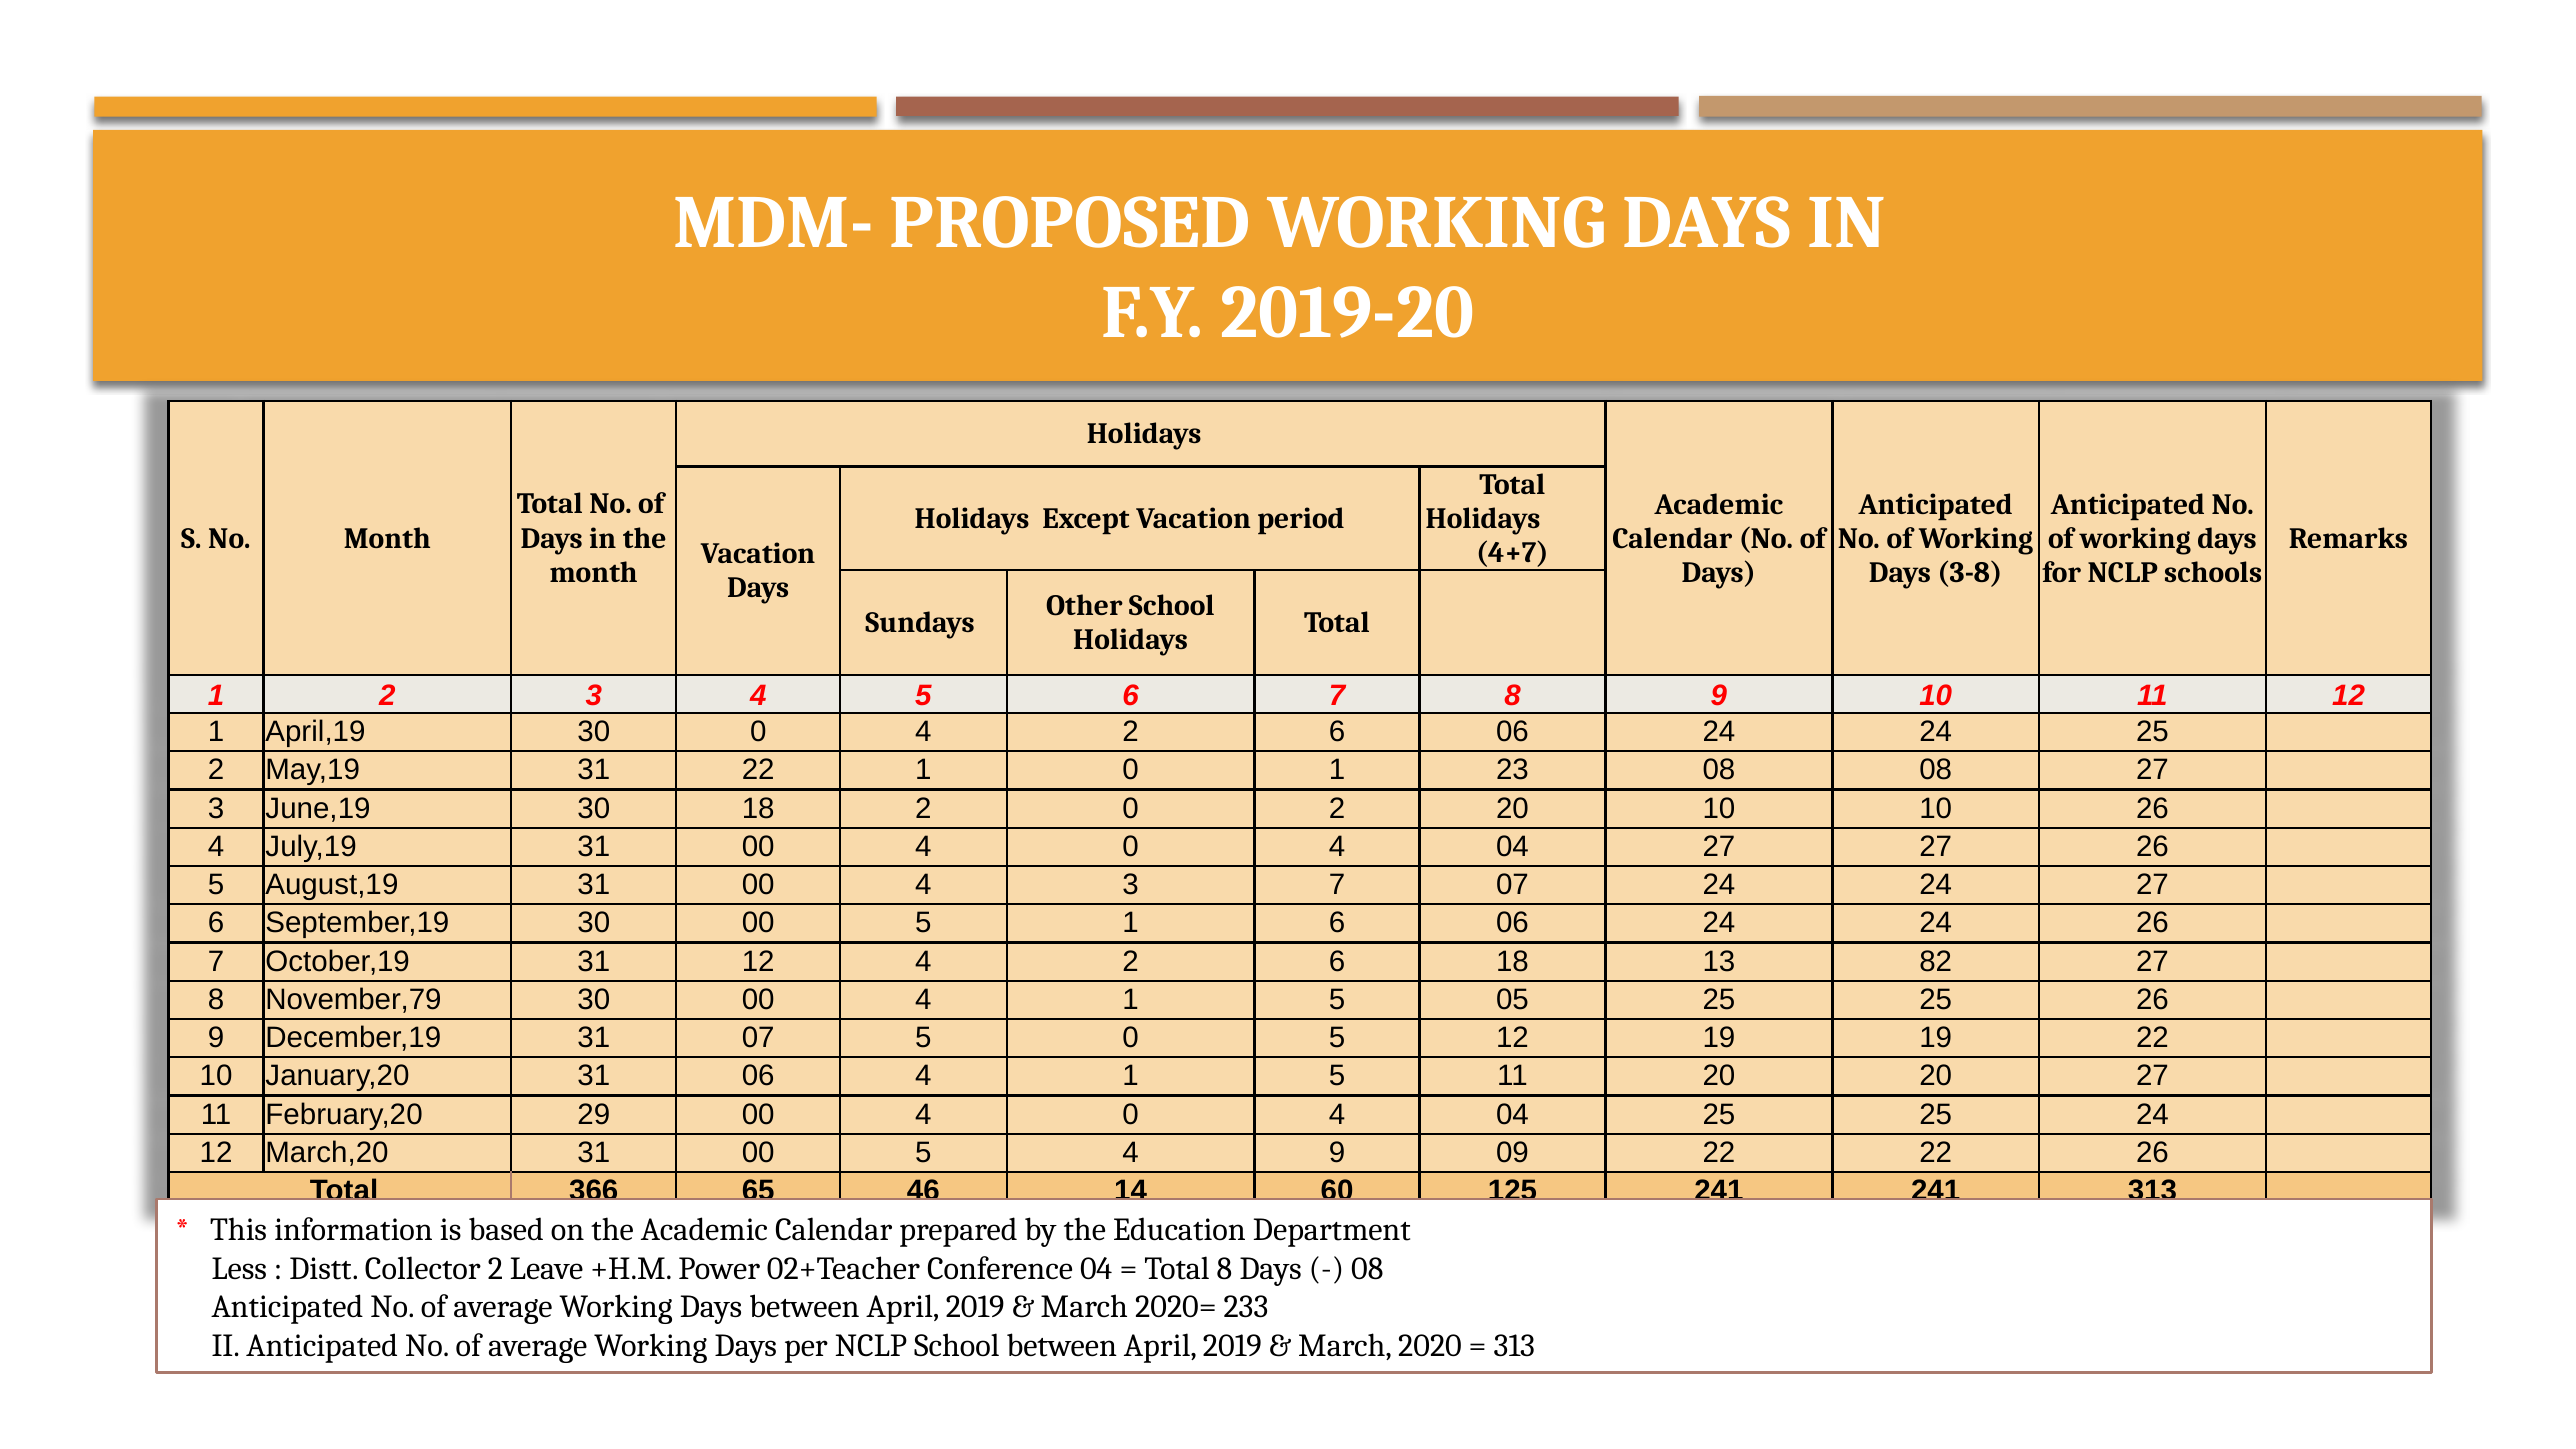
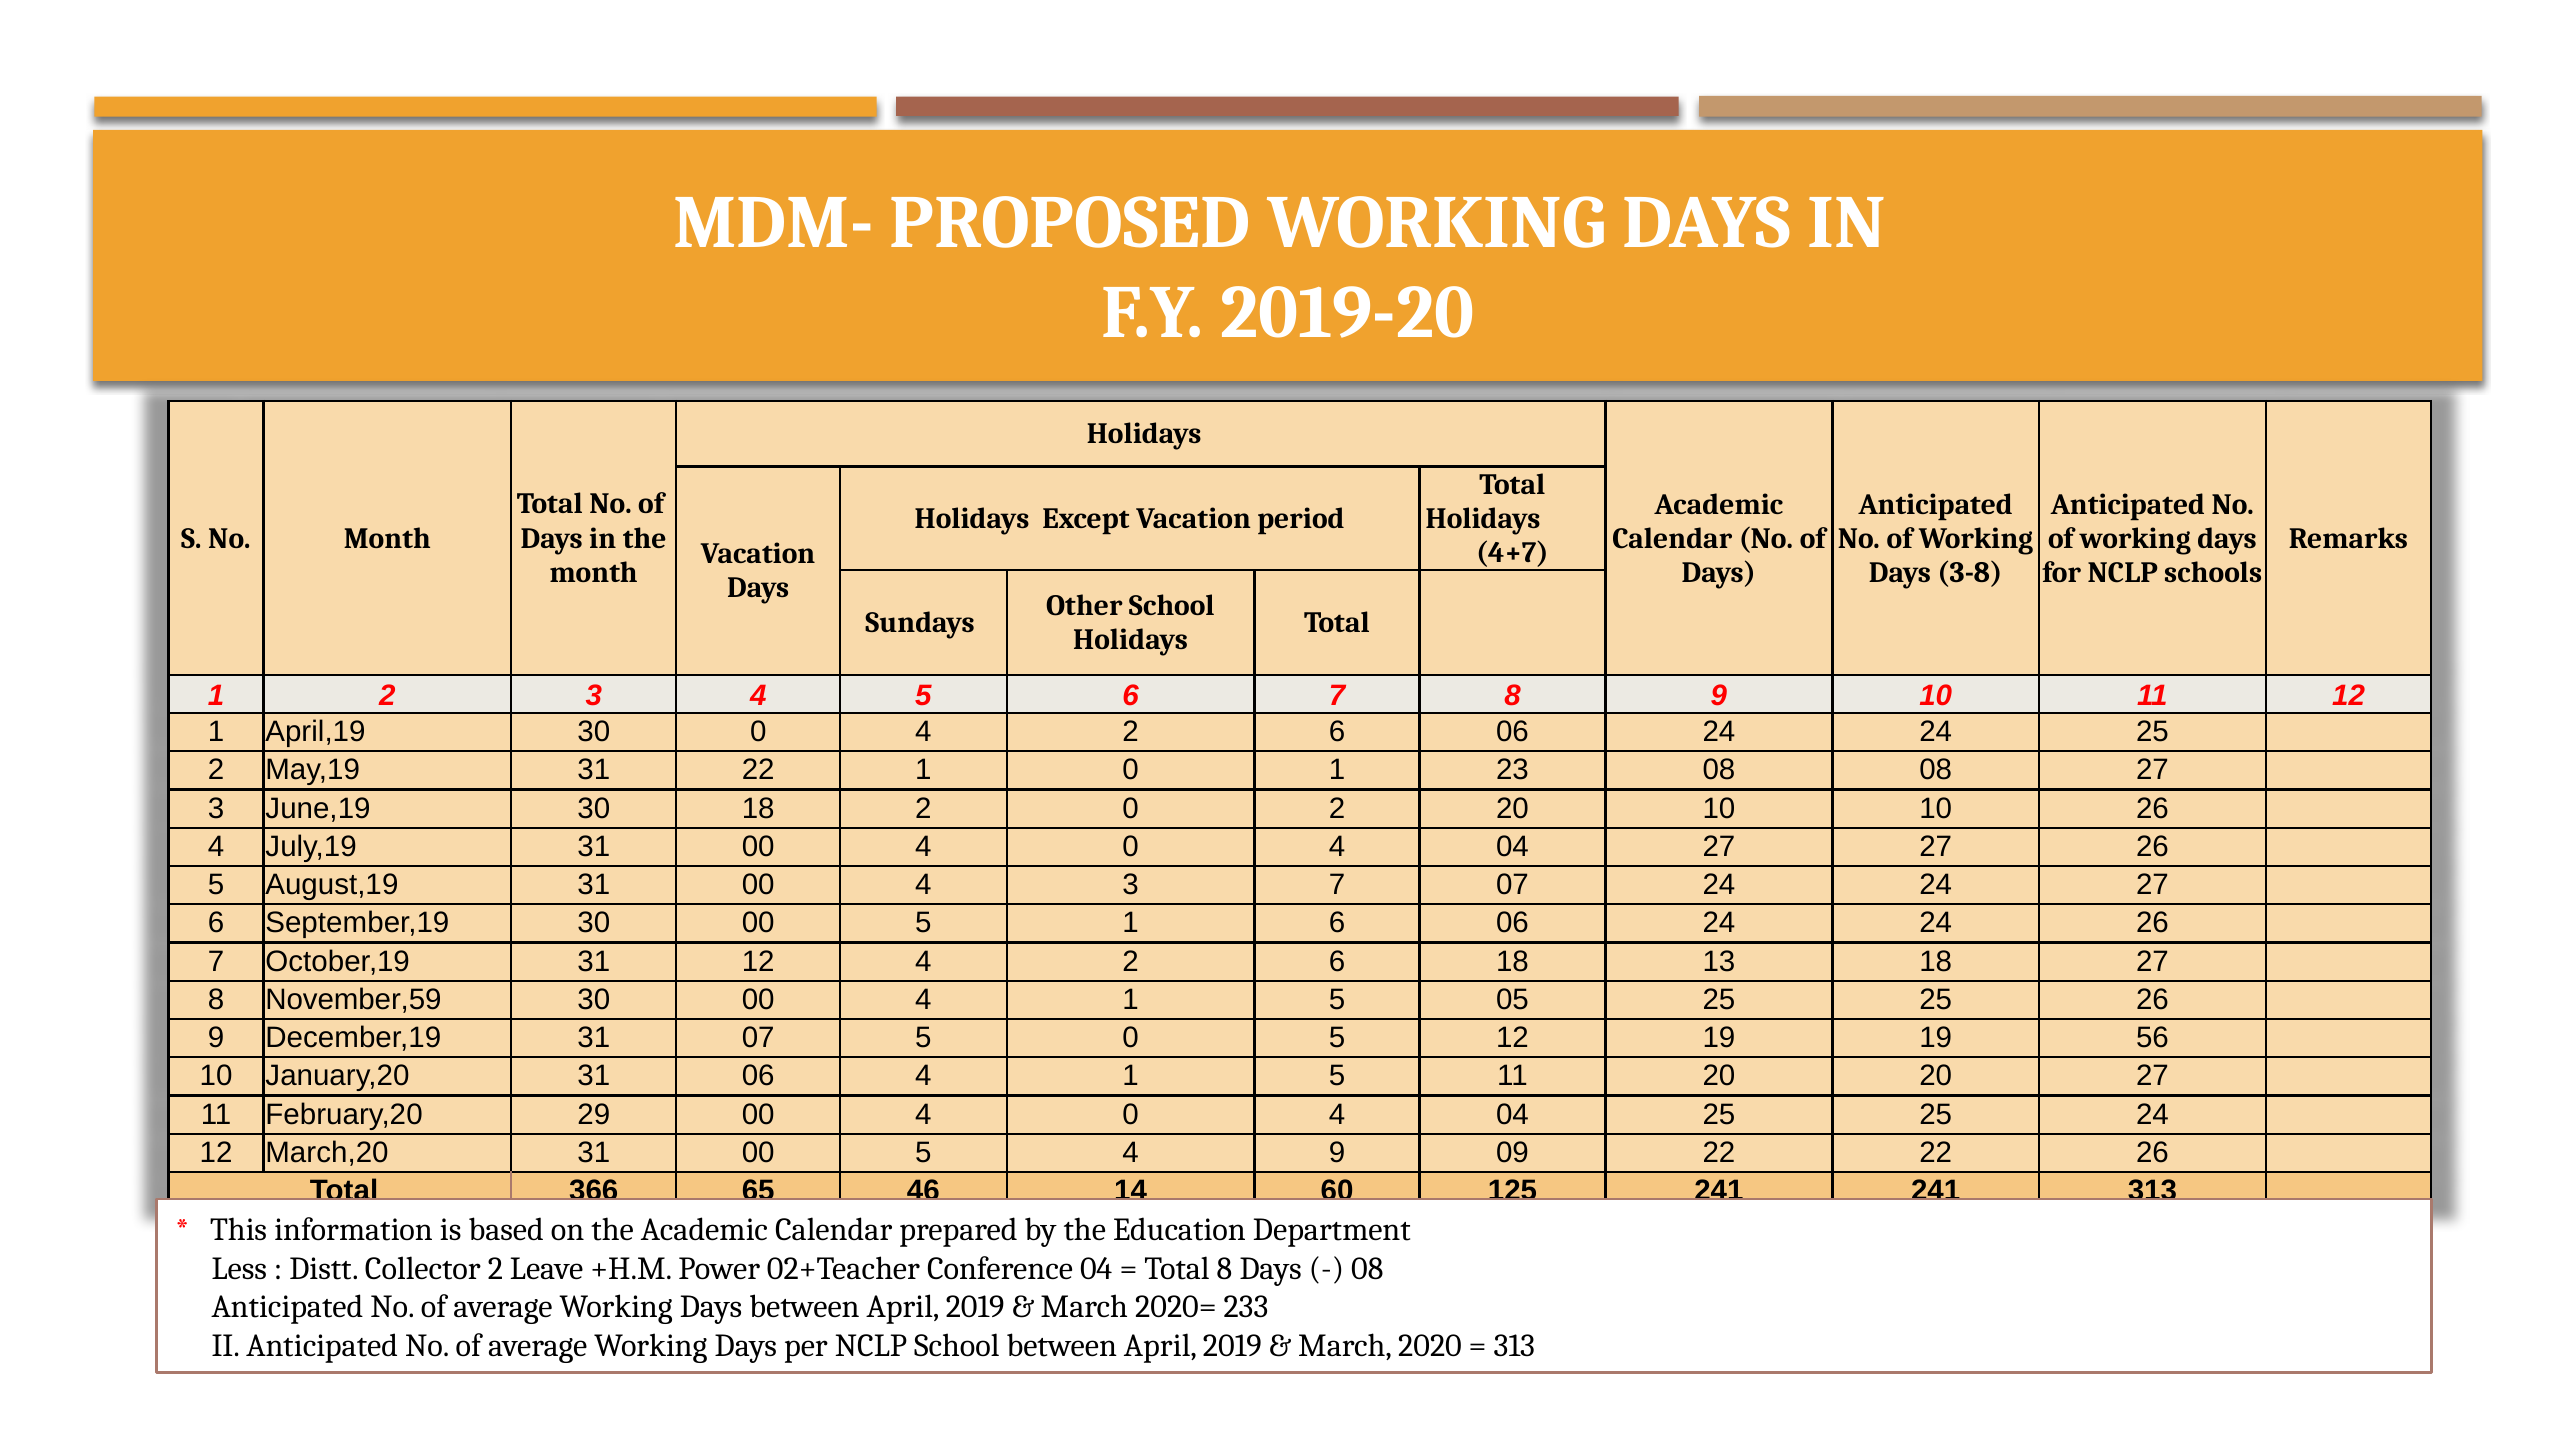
13 82: 82 -> 18
November,79: November,79 -> November,59
19 22: 22 -> 56
